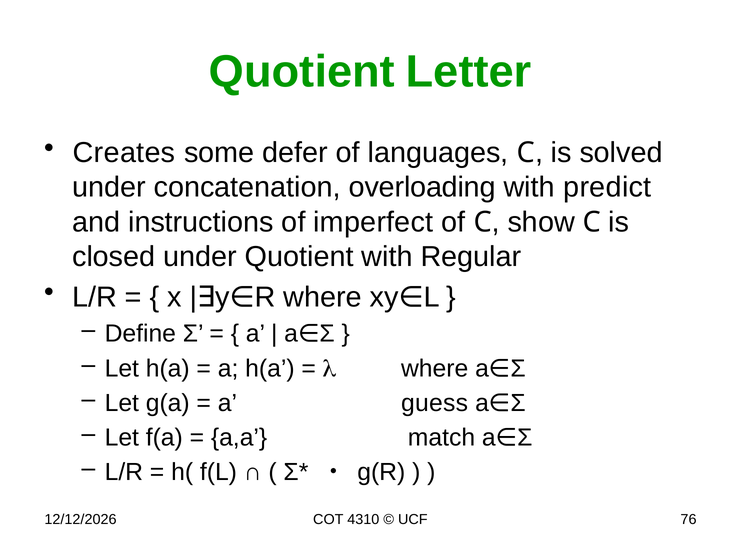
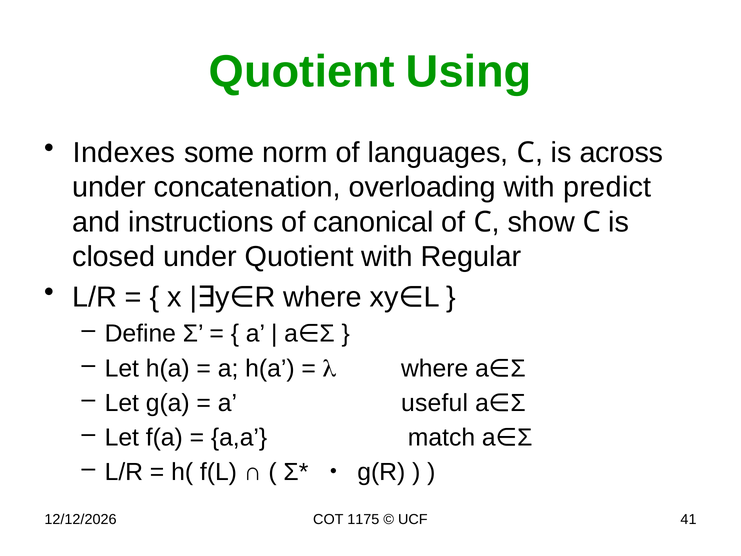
Letter: Letter -> Using
Creates: Creates -> Indexes
defer: defer -> norm
solved: solved -> across
imperfect: imperfect -> canonical
guess: guess -> useful
4310: 4310 -> 1175
76: 76 -> 41
